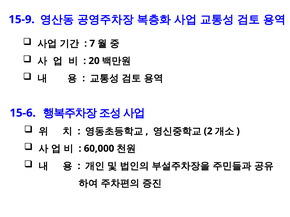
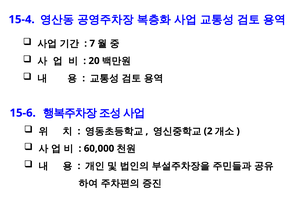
15-9: 15-9 -> 15-4
